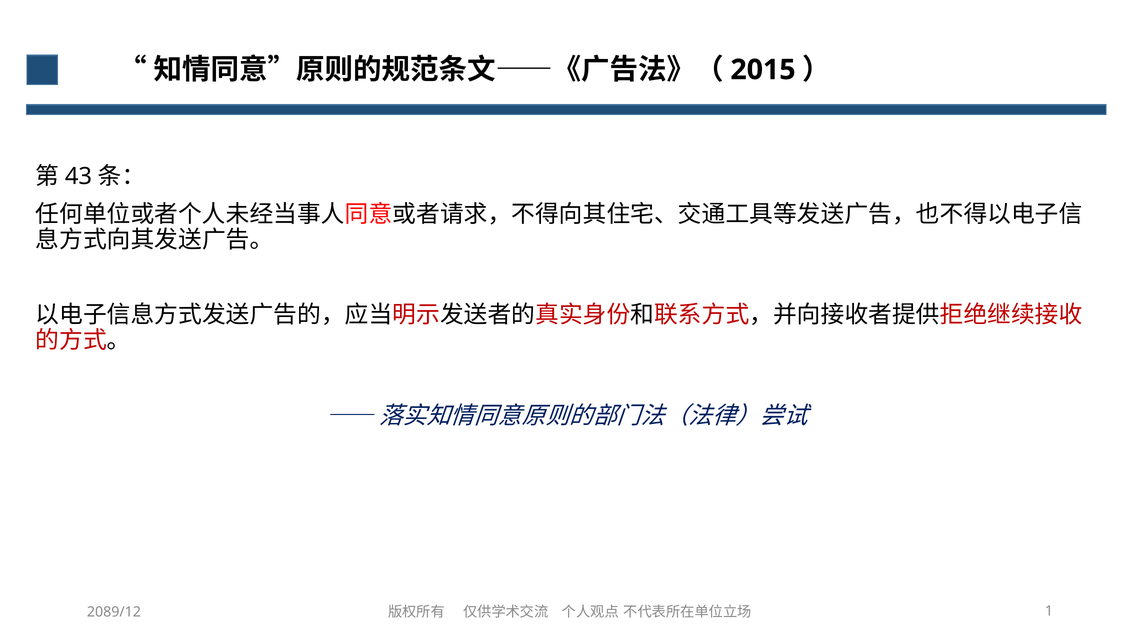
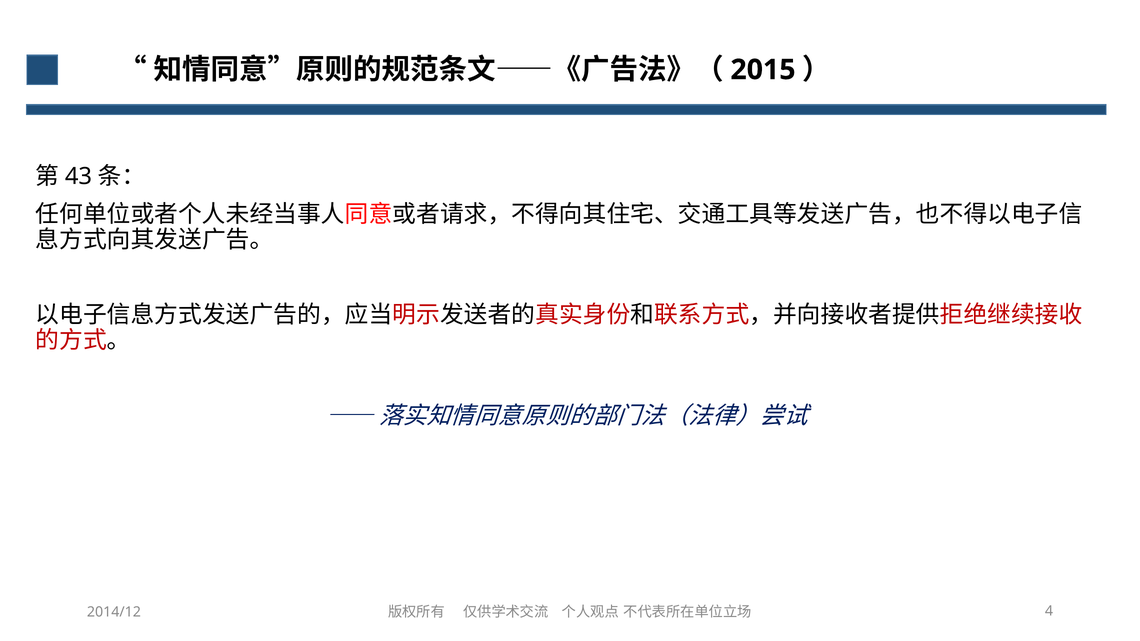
2089/12: 2089/12 -> 2014/12
1: 1 -> 4
